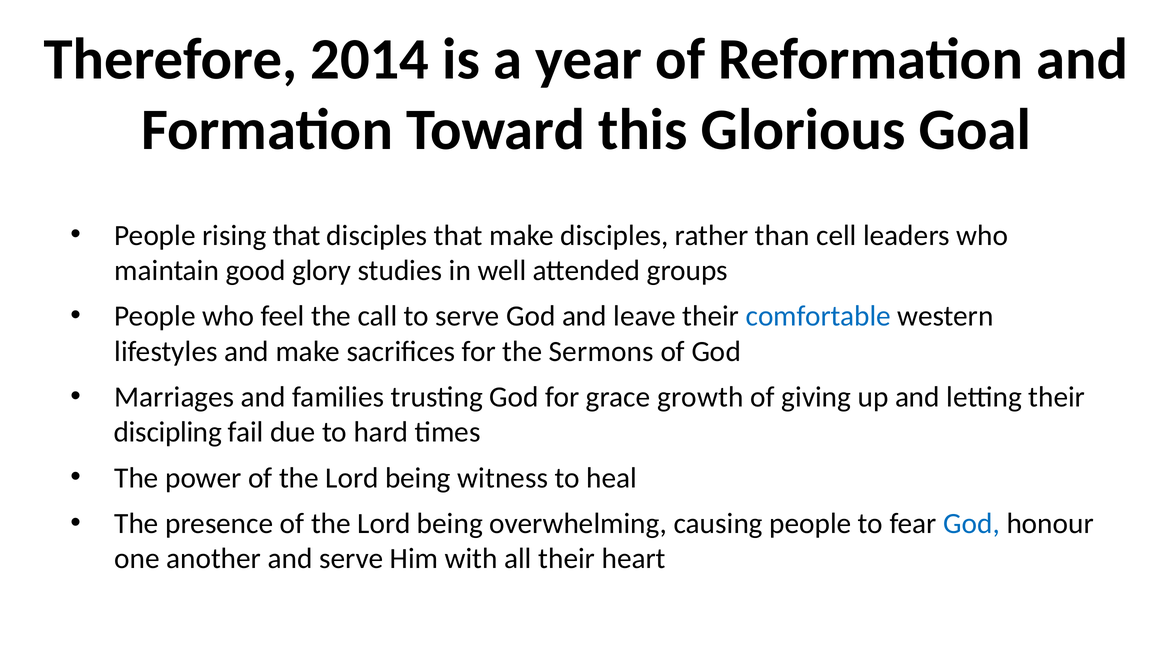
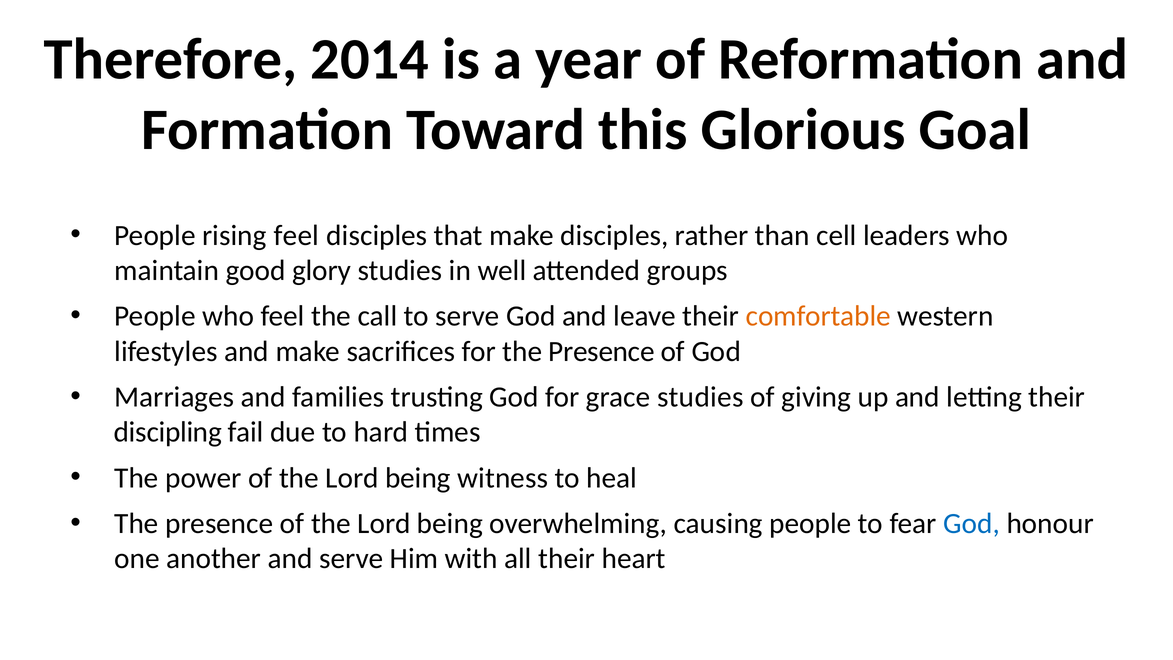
rising that: that -> feel
comfortable colour: blue -> orange
for the Sermons: Sermons -> Presence
grace growth: growth -> studies
